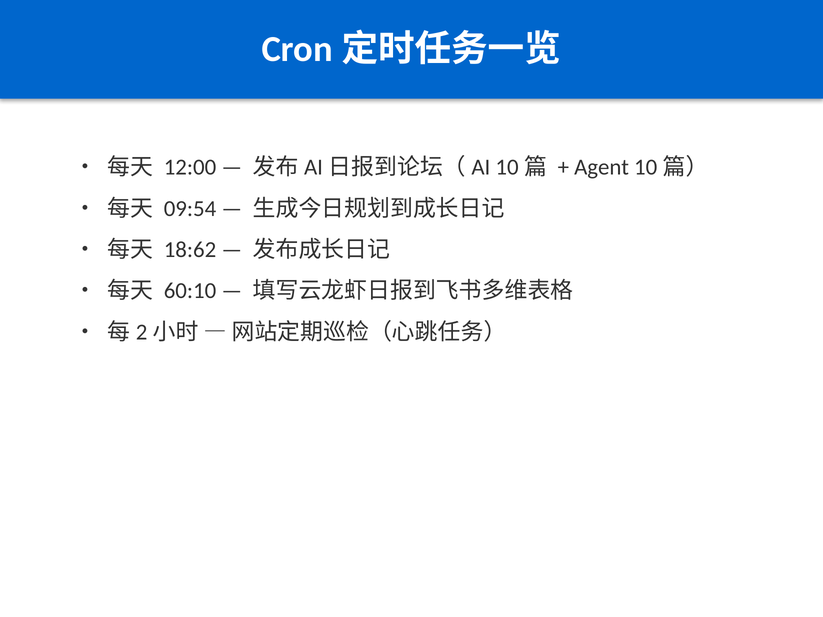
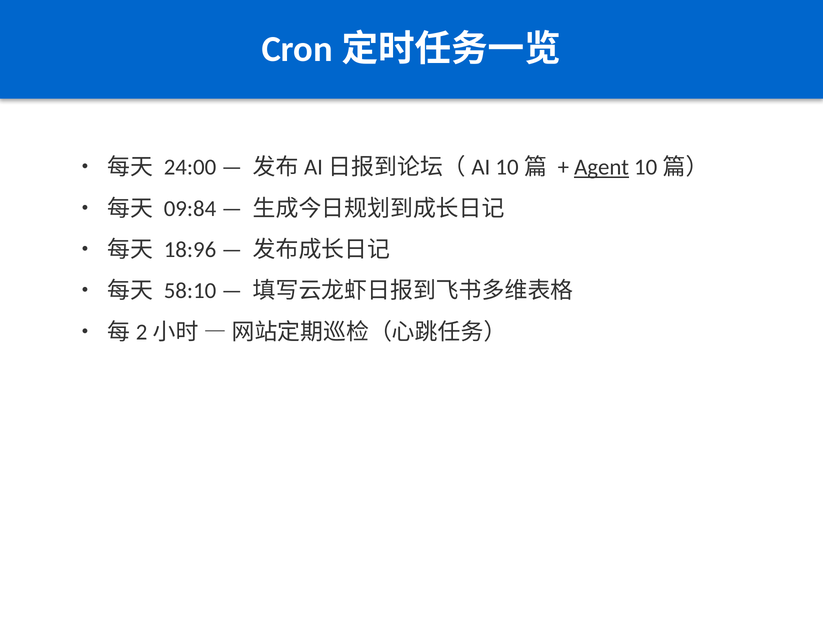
12:00: 12:00 -> 24:00
Agent underline: none -> present
09:54: 09:54 -> 09:84
18:62: 18:62 -> 18:96
60:10: 60:10 -> 58:10
